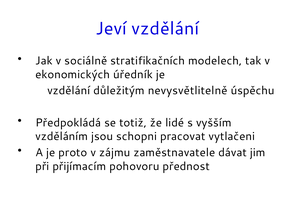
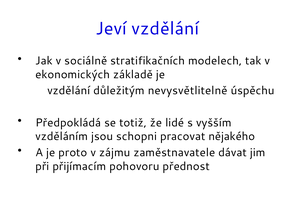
úředník: úředník -> základě
vytlačeni: vytlačeni -> nějakého
